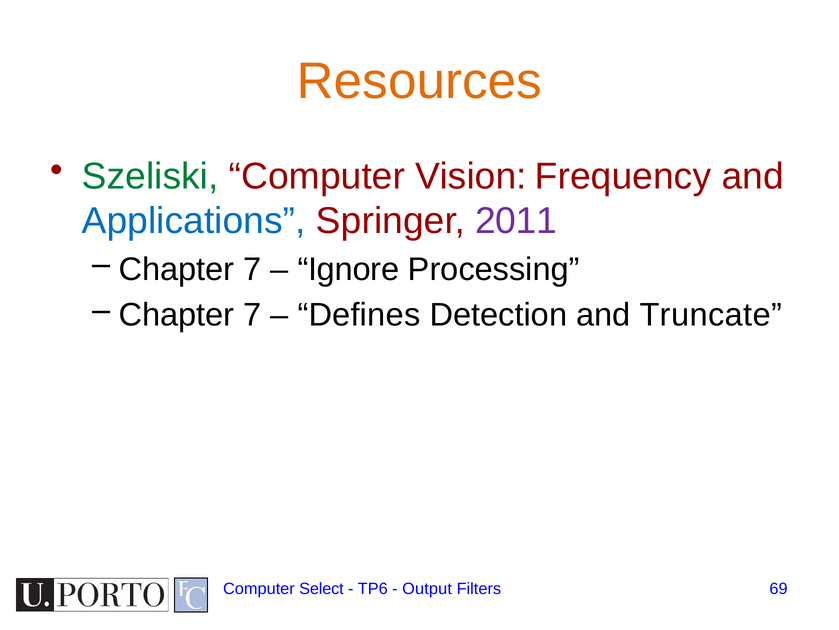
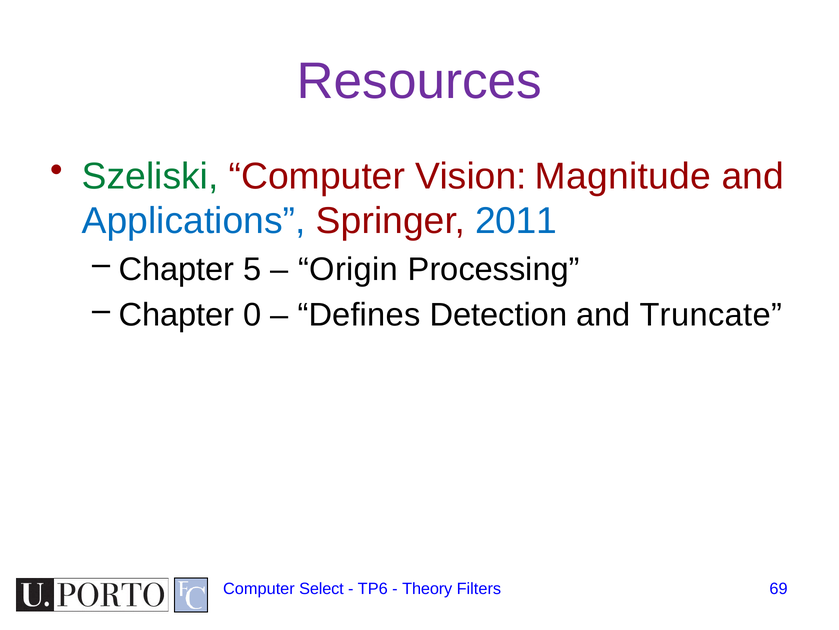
Resources colour: orange -> purple
Frequency: Frequency -> Magnitude
2011 colour: purple -> blue
7 at (252, 269): 7 -> 5
Ignore: Ignore -> Origin
7 at (252, 315): 7 -> 0
Output: Output -> Theory
